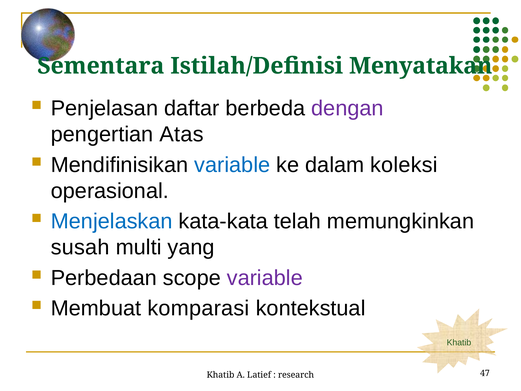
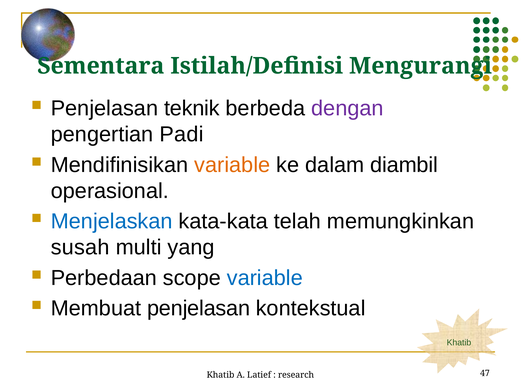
Menyatakan: Menyatakan -> Mengurangi
daftar: daftar -> teknik
Atas: Atas -> Padi
variable at (232, 165) colour: blue -> orange
koleksi: koleksi -> diambil
variable at (265, 278) colour: purple -> blue
Membuat komparasi: komparasi -> penjelasan
